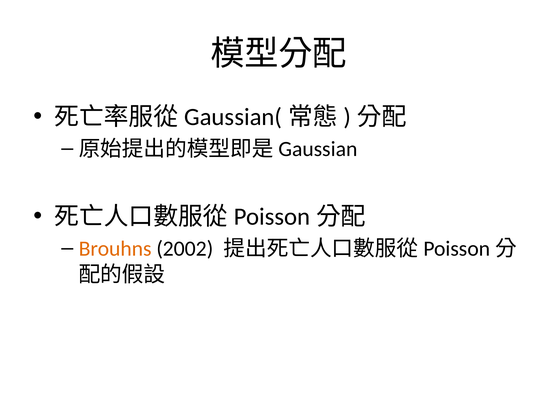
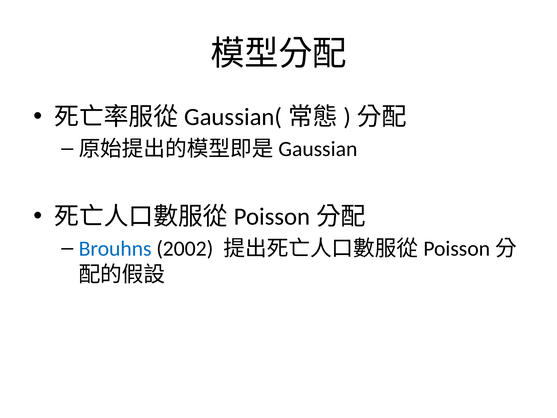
Brouhns colour: orange -> blue
